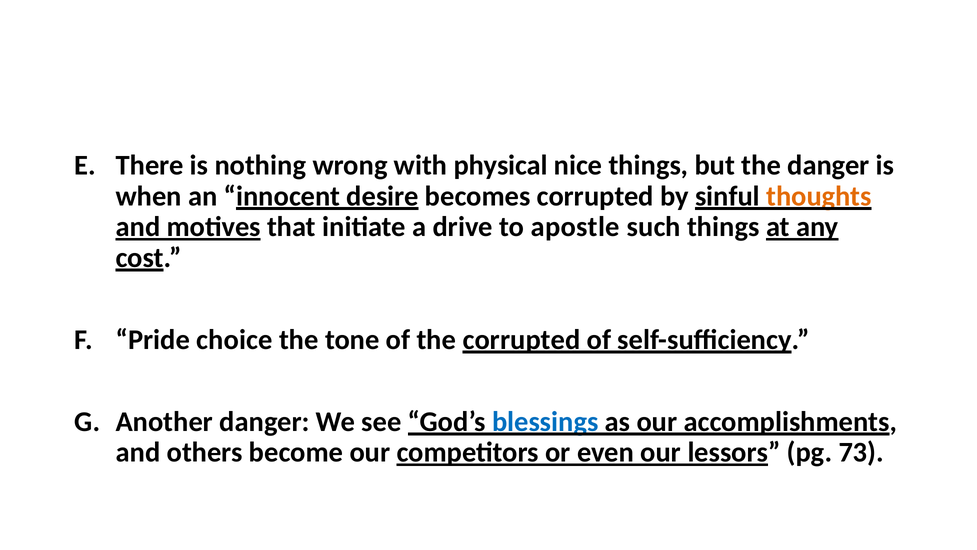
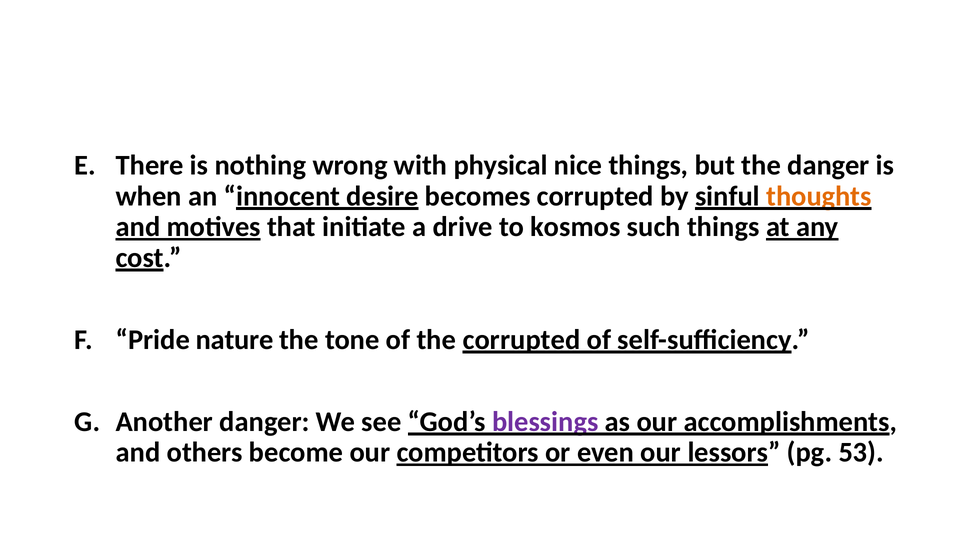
apostle: apostle -> kosmos
choice: choice -> nature
blessings colour: blue -> purple
73: 73 -> 53
